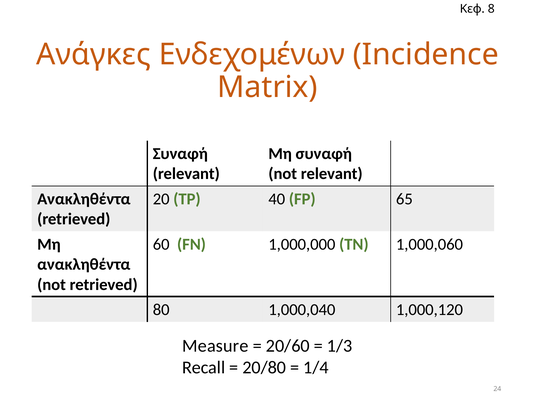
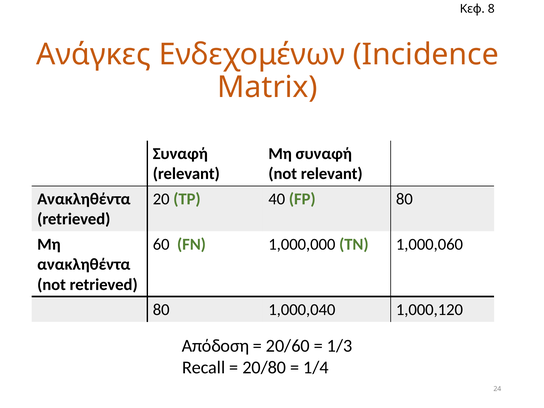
FP 65: 65 -> 80
Measure: Measure -> Απόδοση
